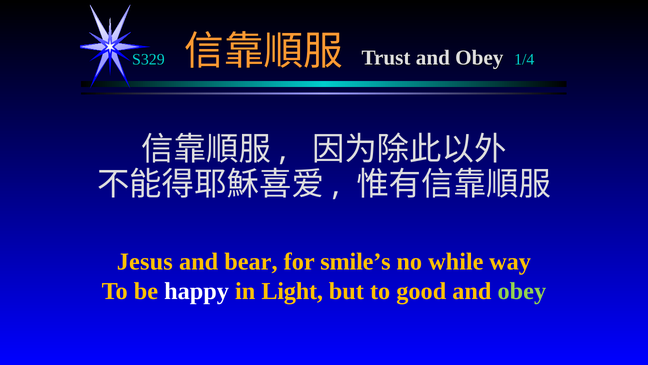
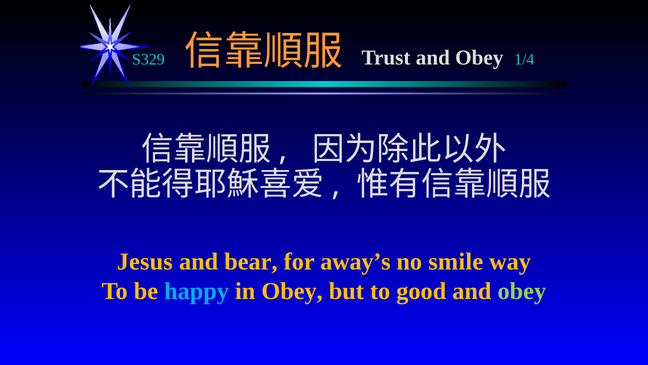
smile’s: smile’s -> away’s
while: while -> smile
happy colour: white -> light blue
in Light: Light -> Obey
